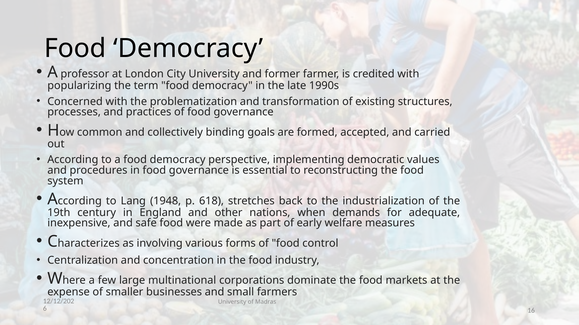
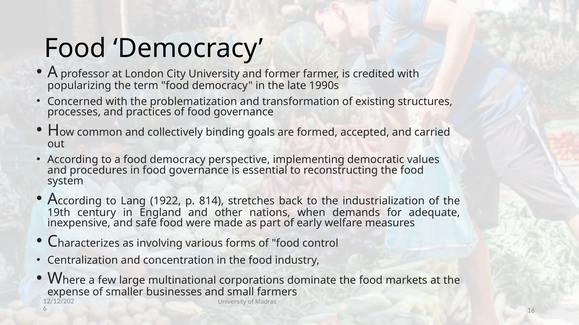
1948: 1948 -> 1922
618: 618 -> 814
